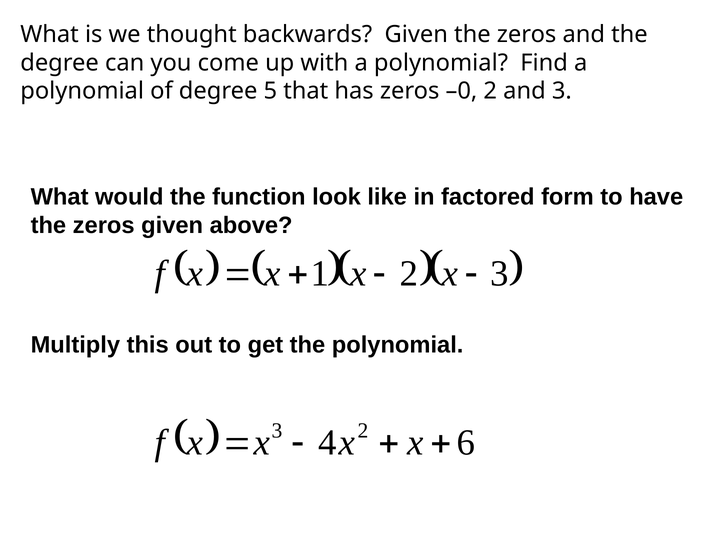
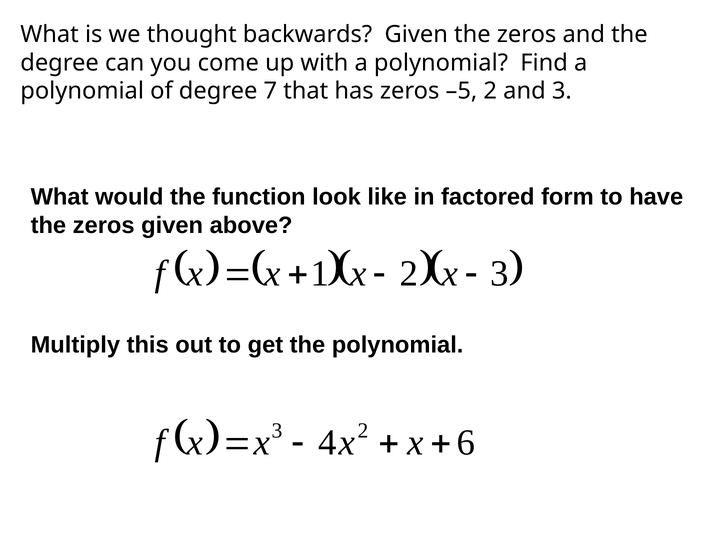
5: 5 -> 7
–0: –0 -> –5
